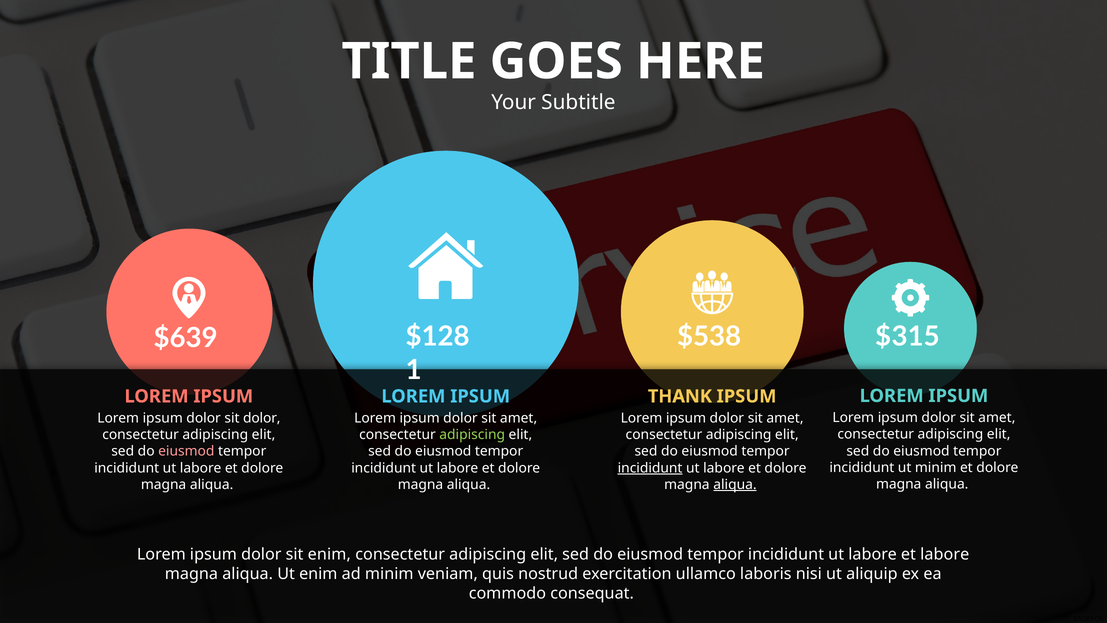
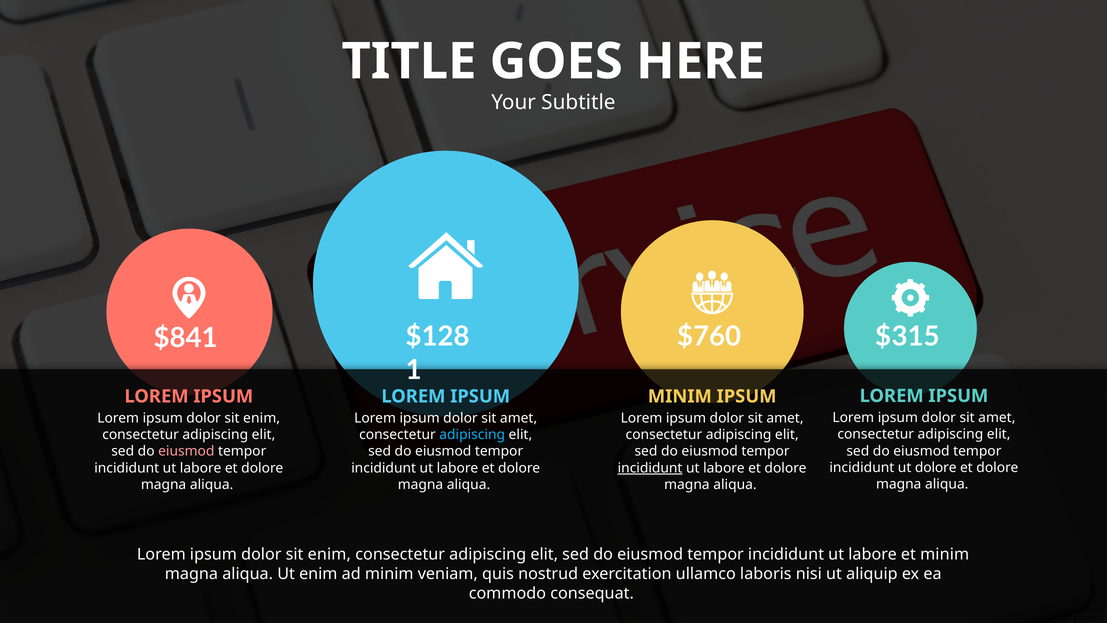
$538: $538 -> $760
$639: $639 -> $841
THANK at (680, 396): THANK -> MINIM
dolor at (262, 418): dolor -> enim
adipiscing at (472, 435) colour: light green -> light blue
ut minim: minim -> dolore
aliqua at (735, 484) underline: present -> none
et labore: labore -> minim
